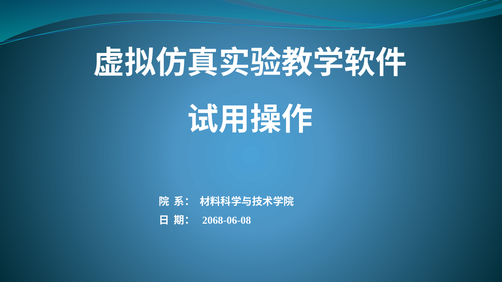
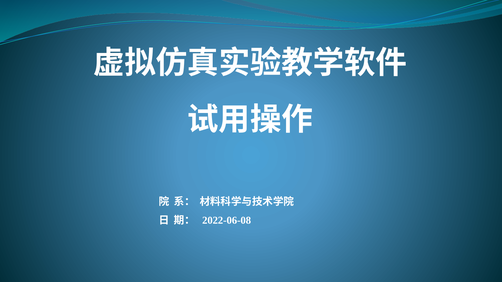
2068-06-08: 2068-06-08 -> 2022-06-08
